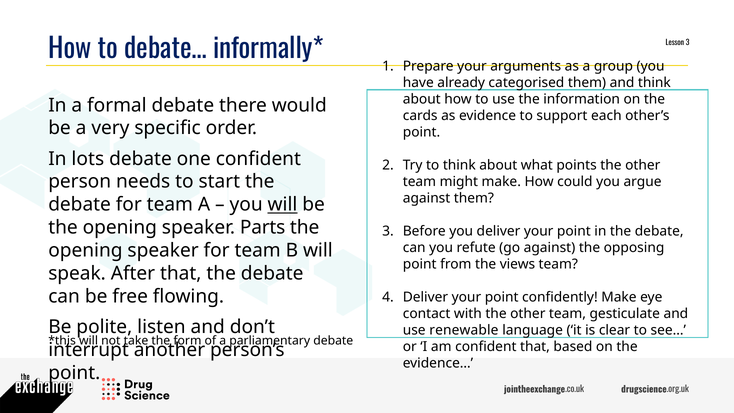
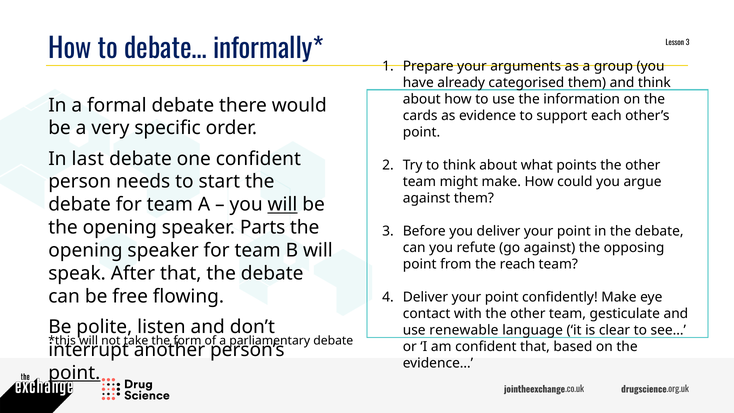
lots: lots -> last
views: views -> reach
point at (74, 373) underline: none -> present
